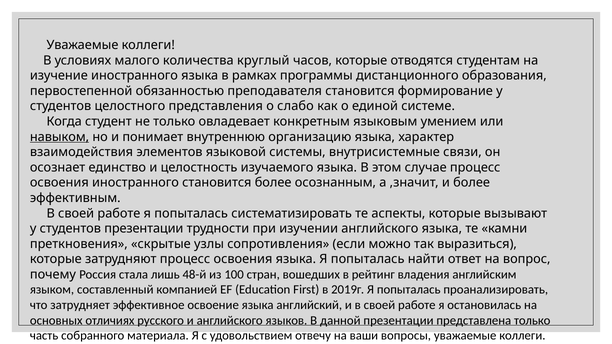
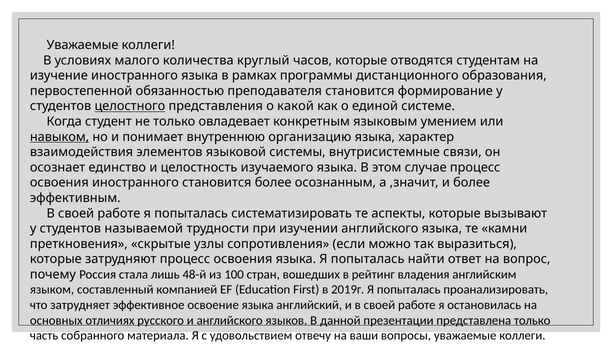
целостного underline: none -> present
слабо: слабо -> какой
студентов презентации: презентации -> называемой
